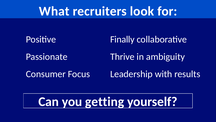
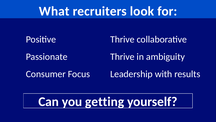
Finally at (122, 39): Finally -> Thrive
